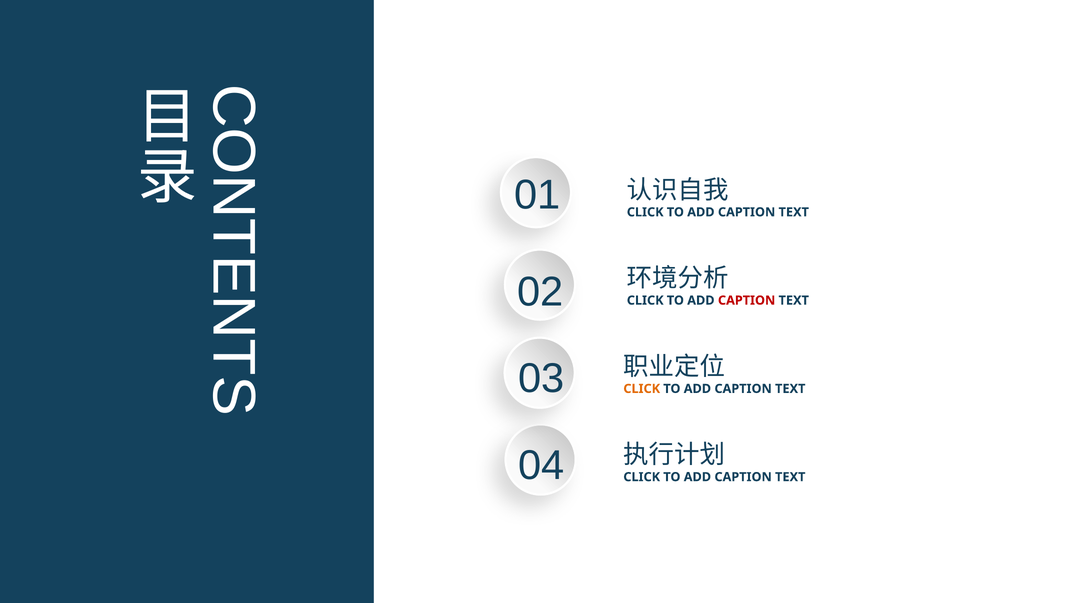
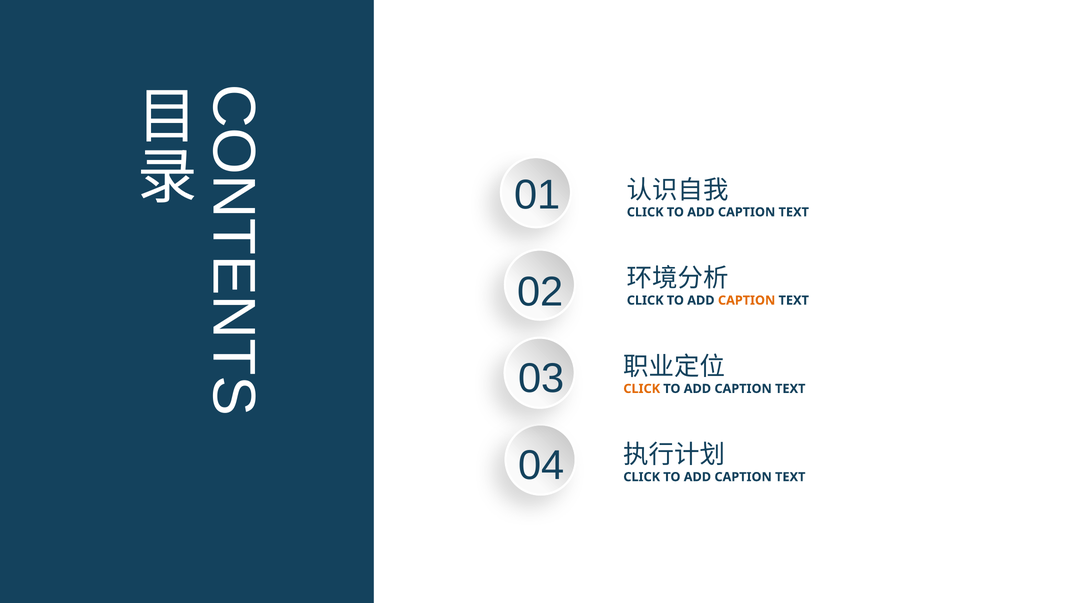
CAPTION at (747, 300) colour: red -> orange
